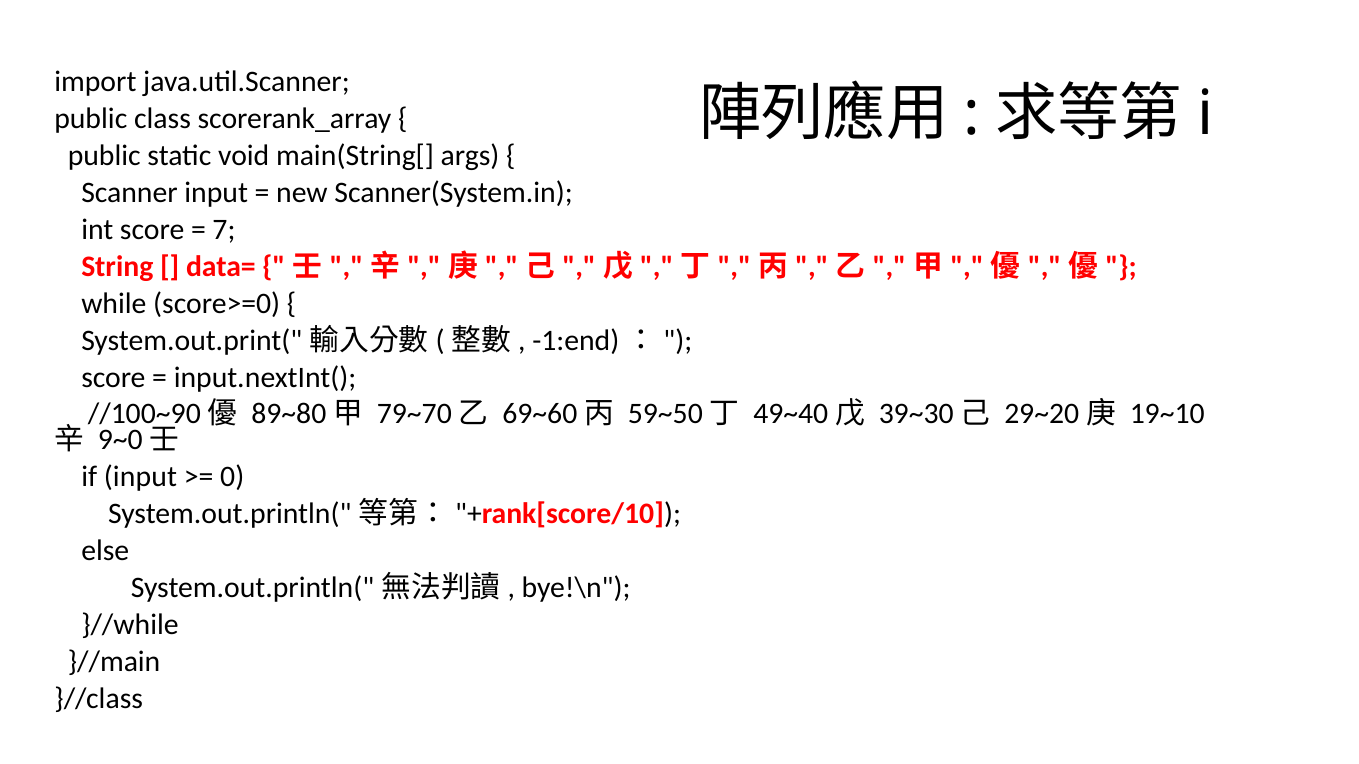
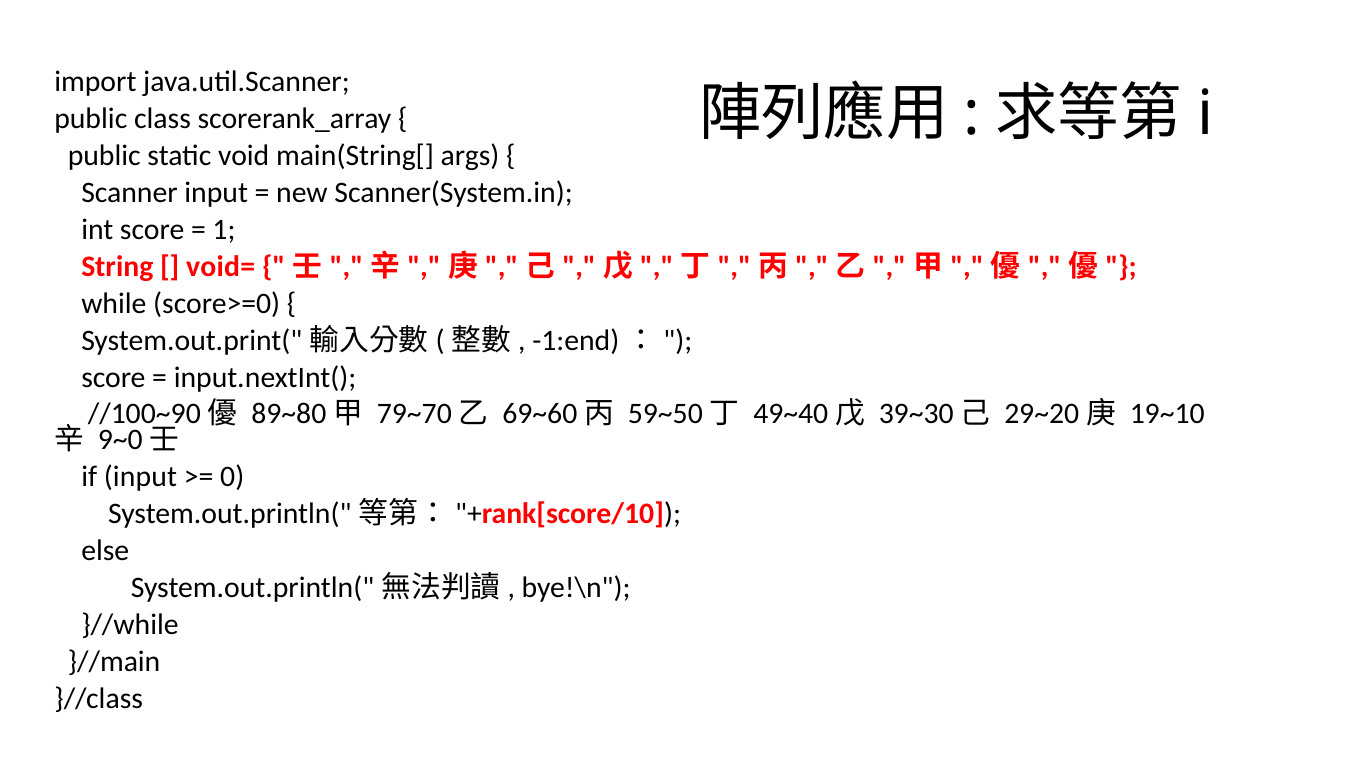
7: 7 -> 1
data=: data= -> void=
